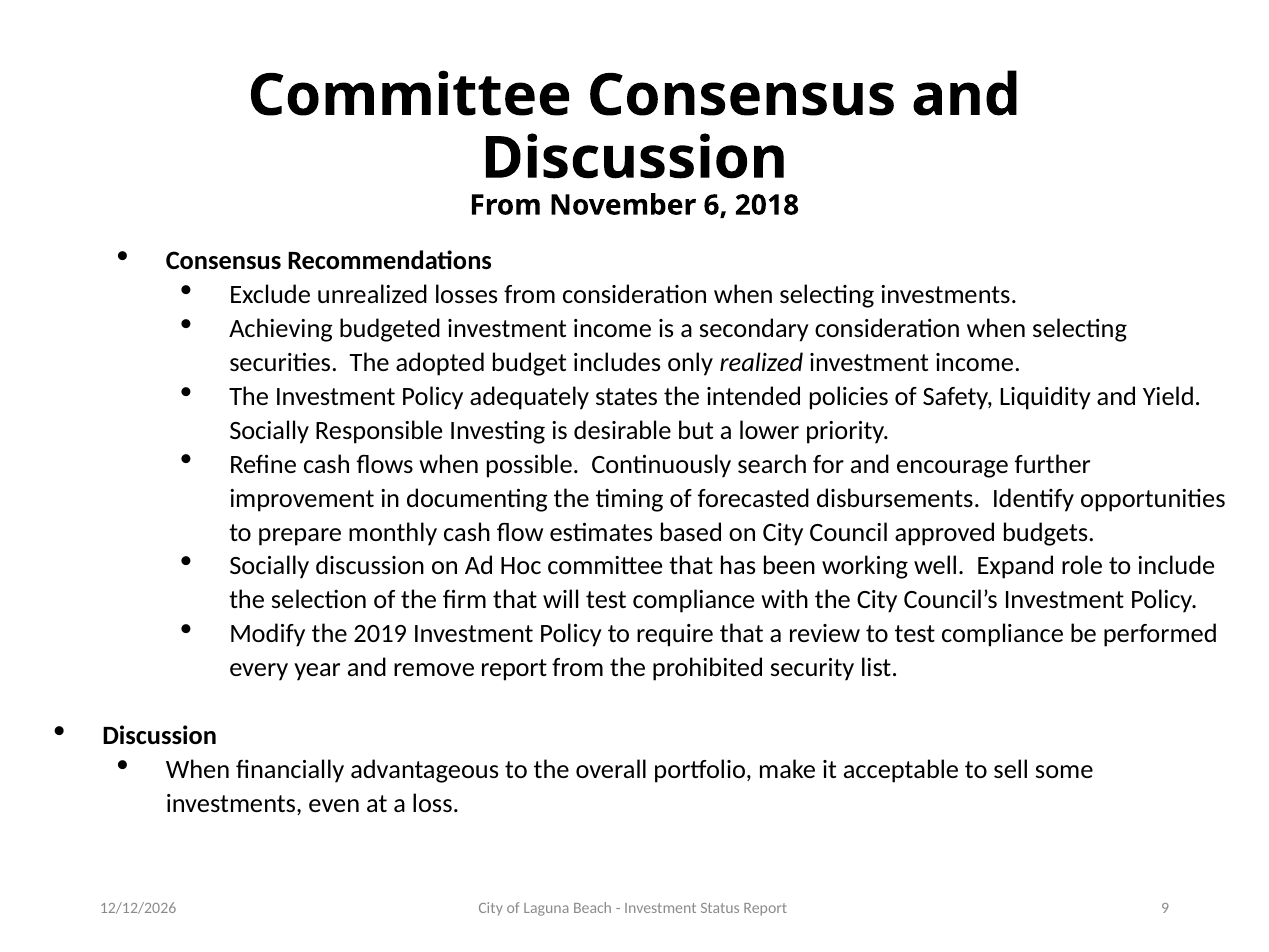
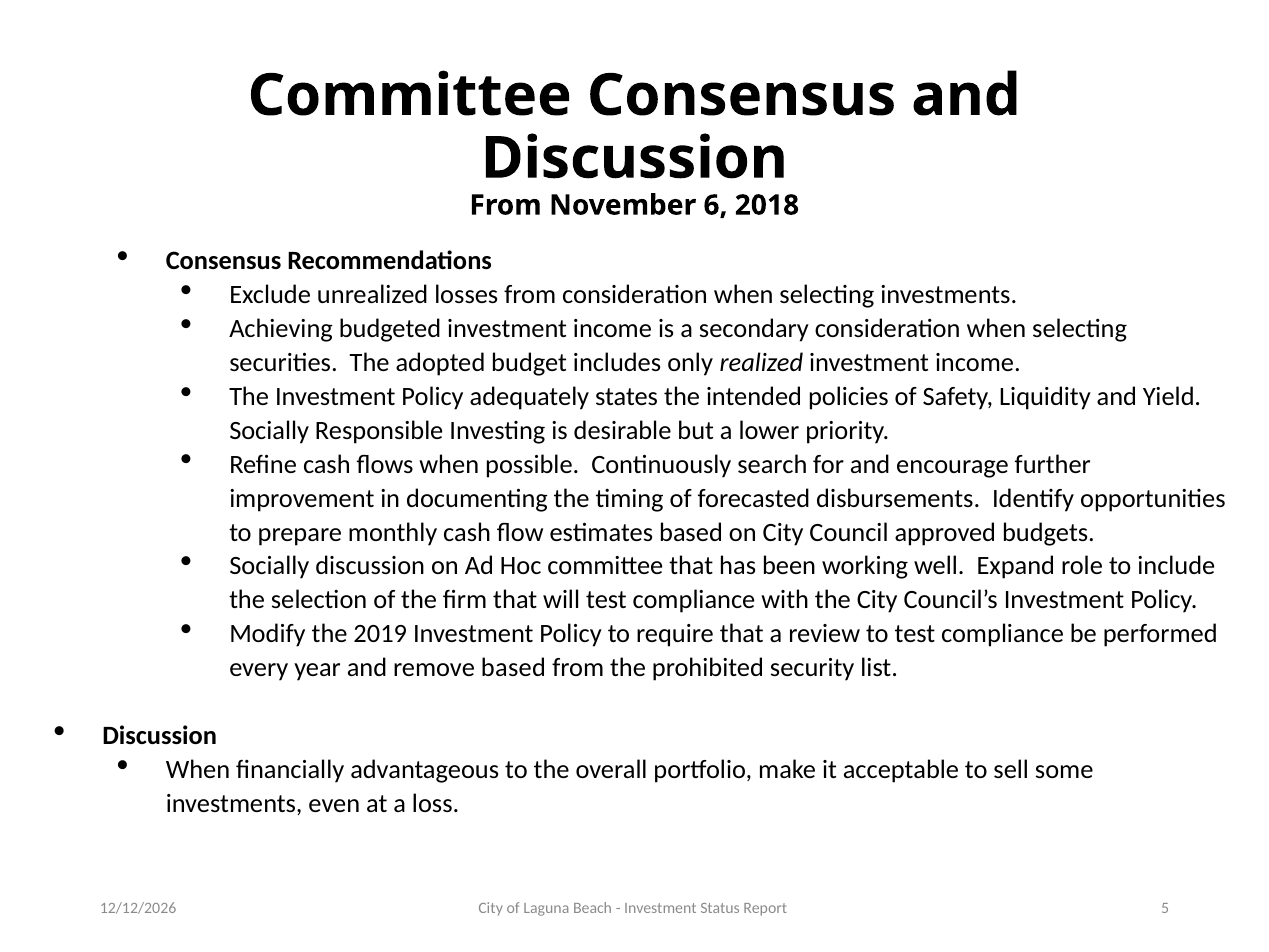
remove report: report -> based
9: 9 -> 5
